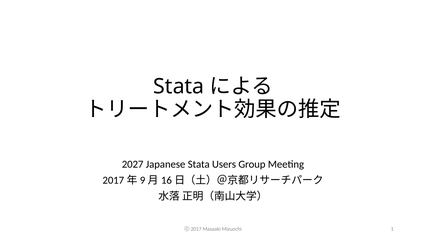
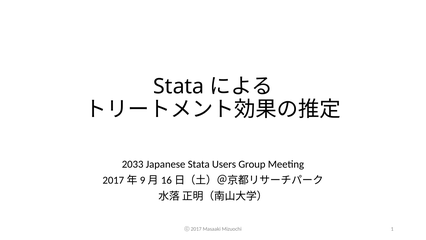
2027: 2027 -> 2033
